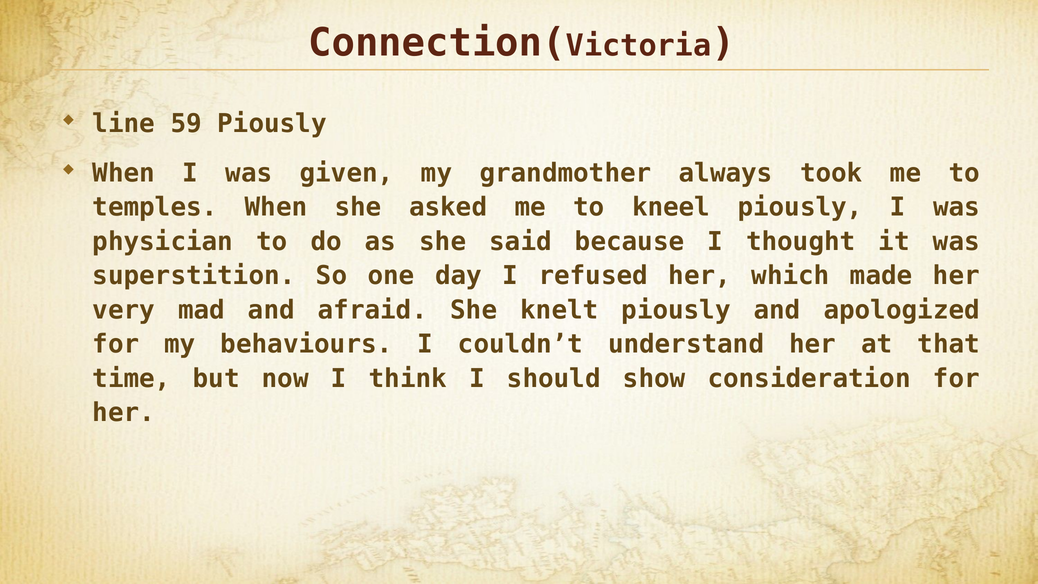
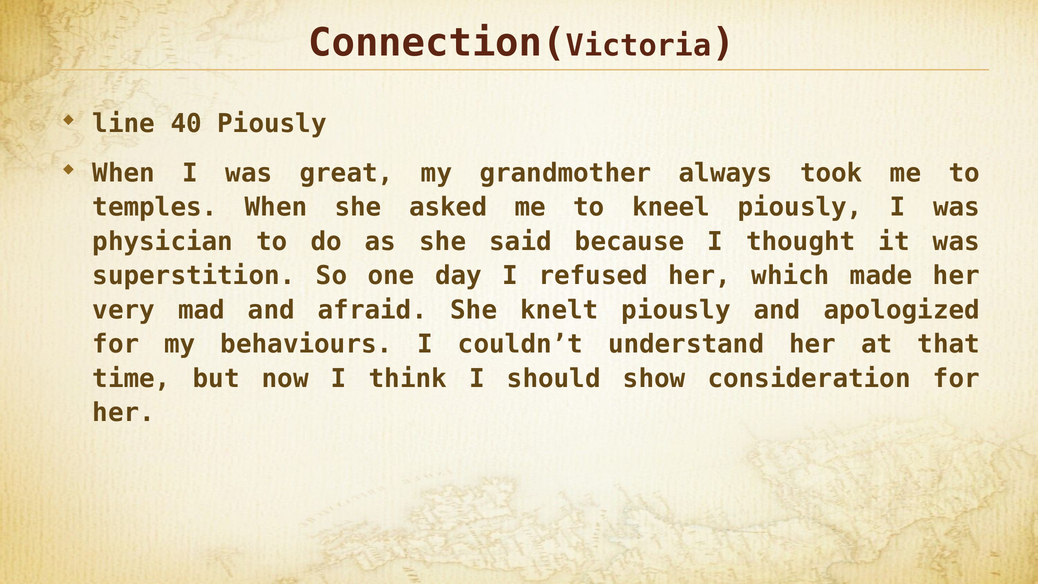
59: 59 -> 40
given: given -> great
